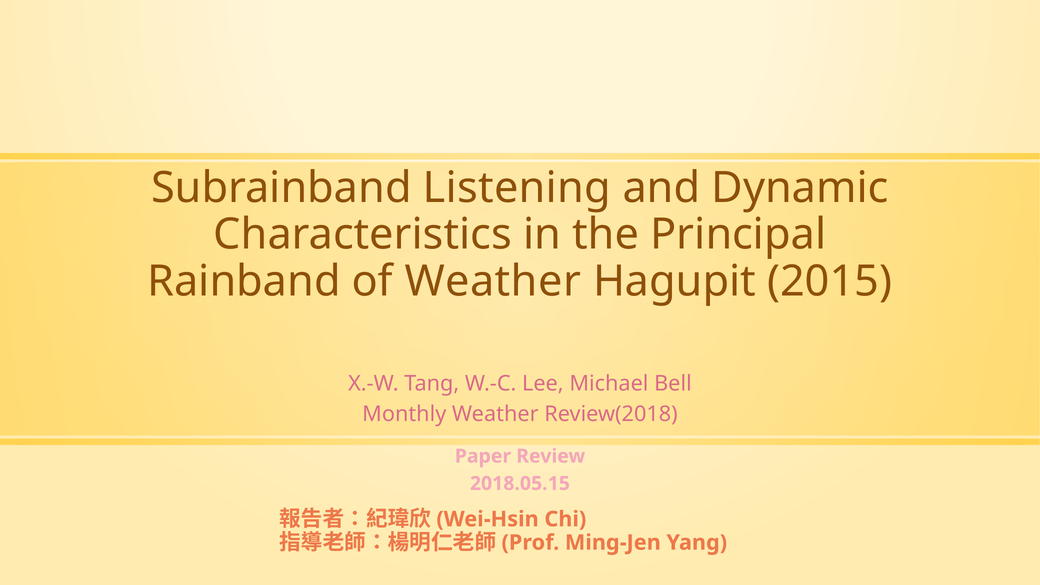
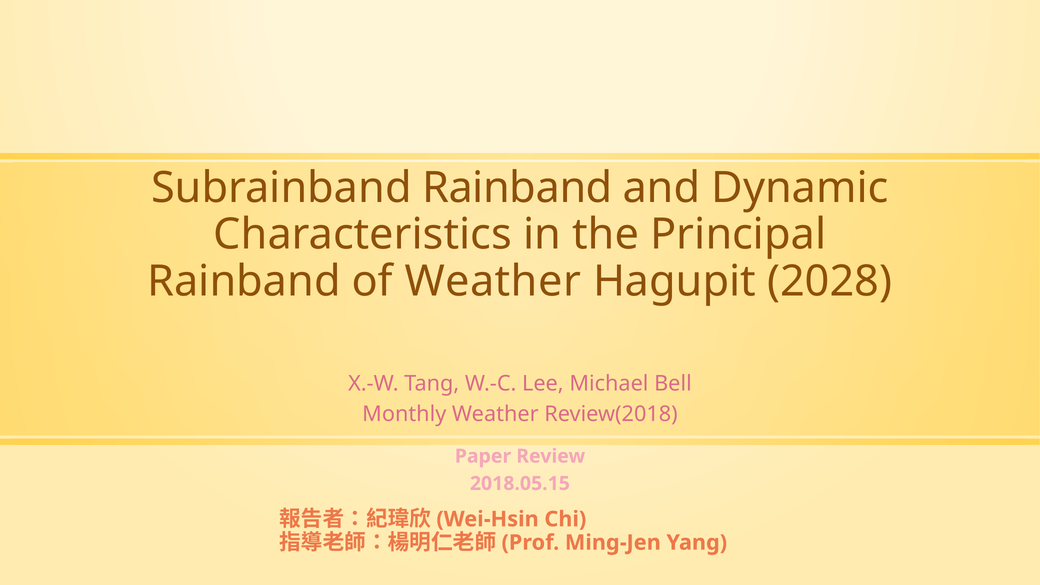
Subrainband Listening: Listening -> Rainband
2015: 2015 -> 2028
